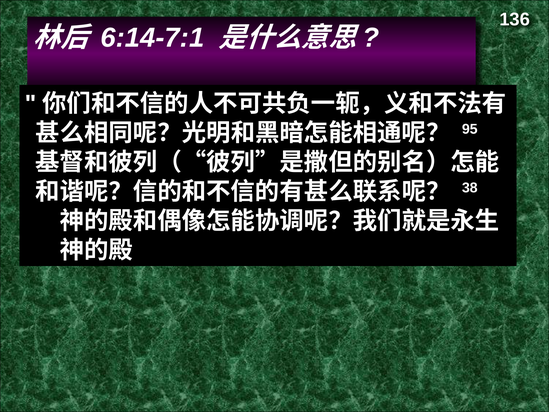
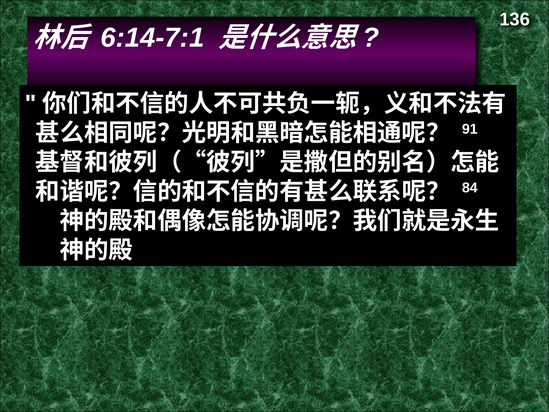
95: 95 -> 91
38: 38 -> 84
